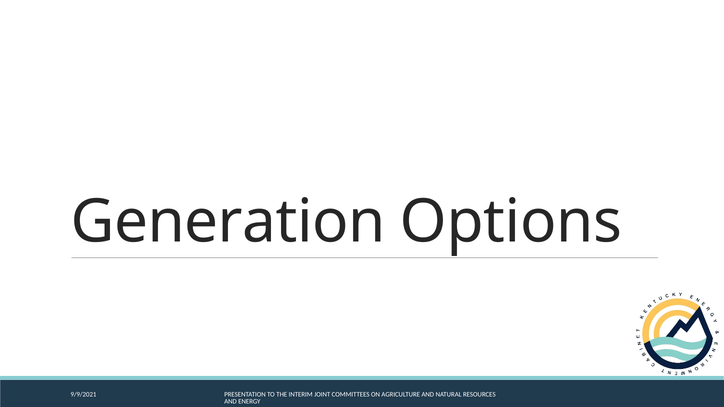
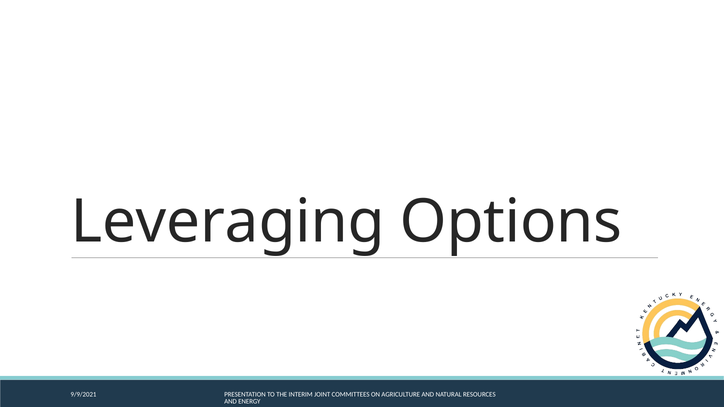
Generation: Generation -> Leveraging
